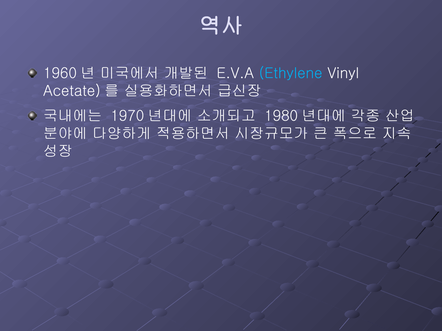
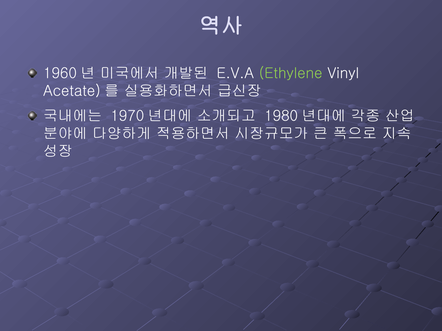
Ethylene colour: light blue -> light green
